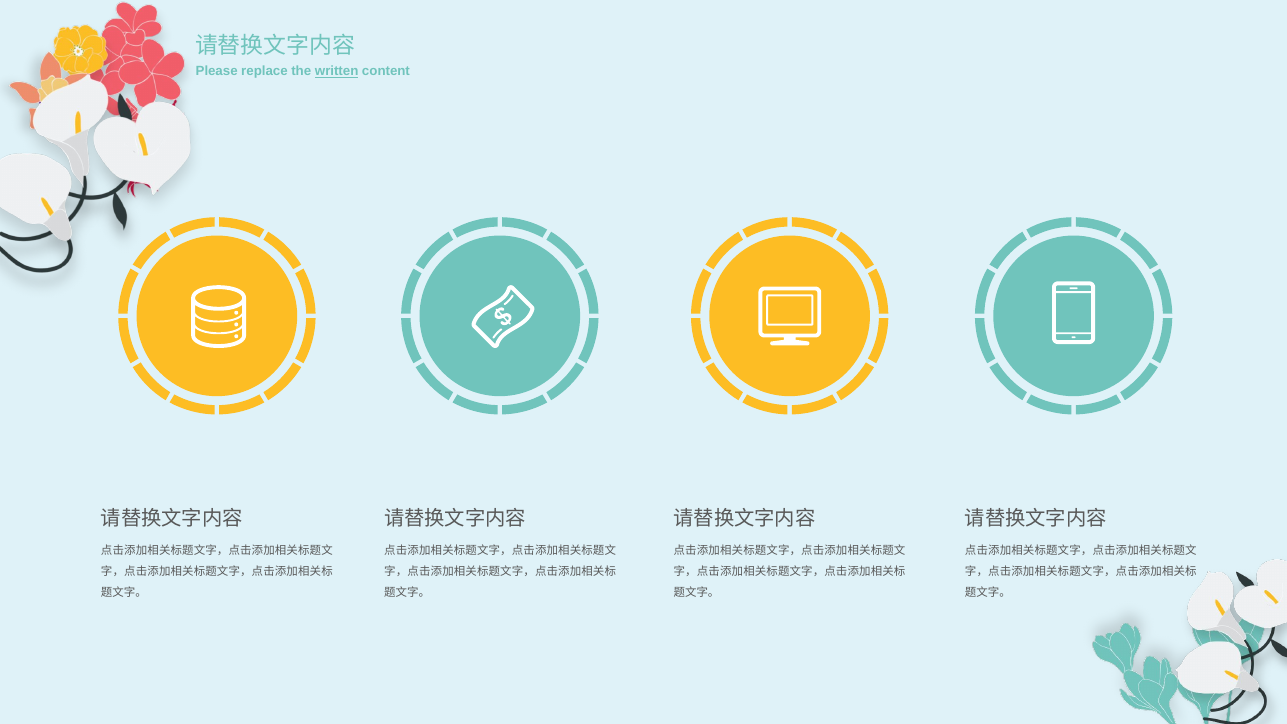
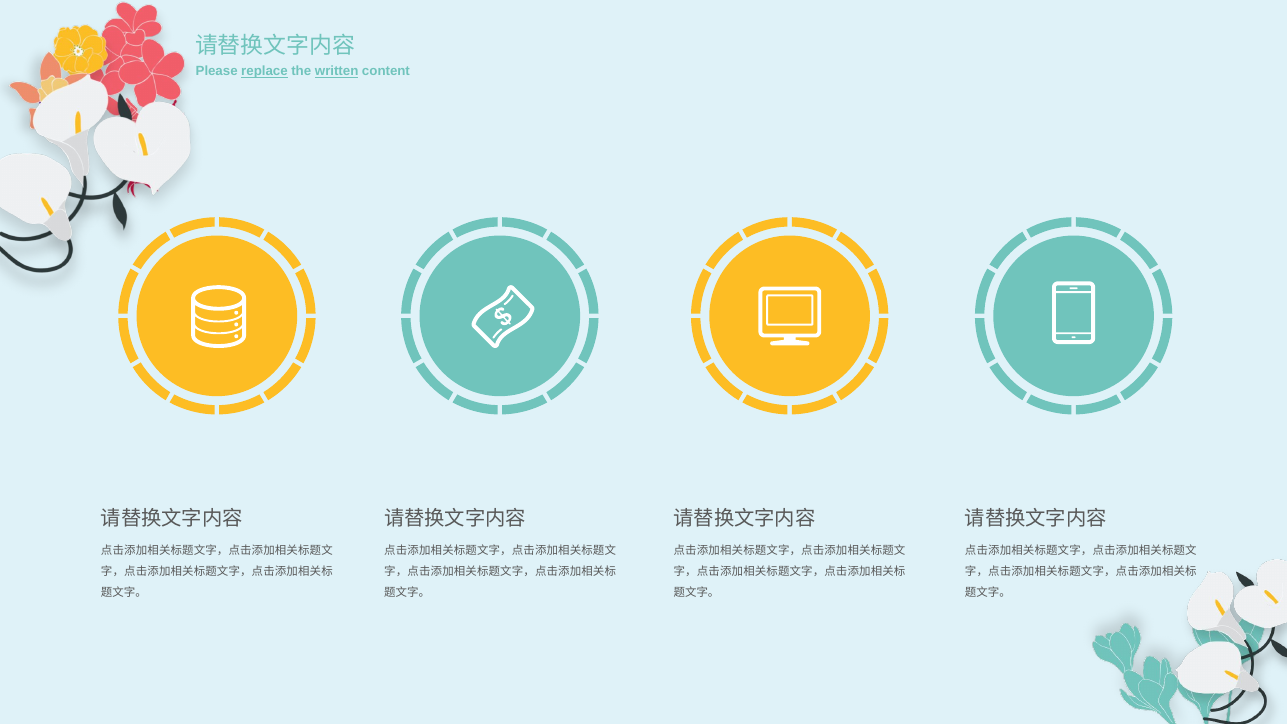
replace underline: none -> present
